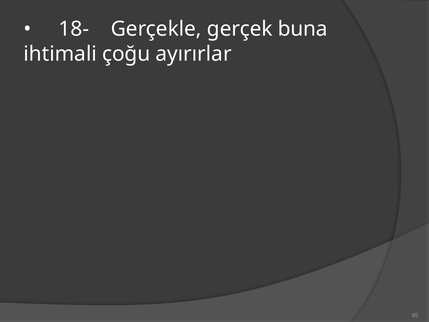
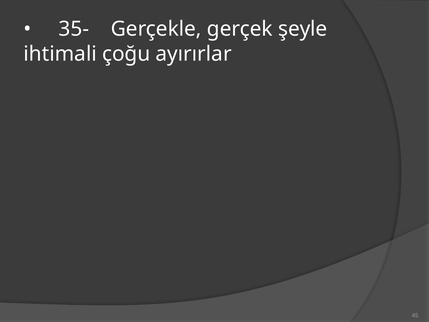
18-: 18- -> 35-
buna: buna -> şeyle
